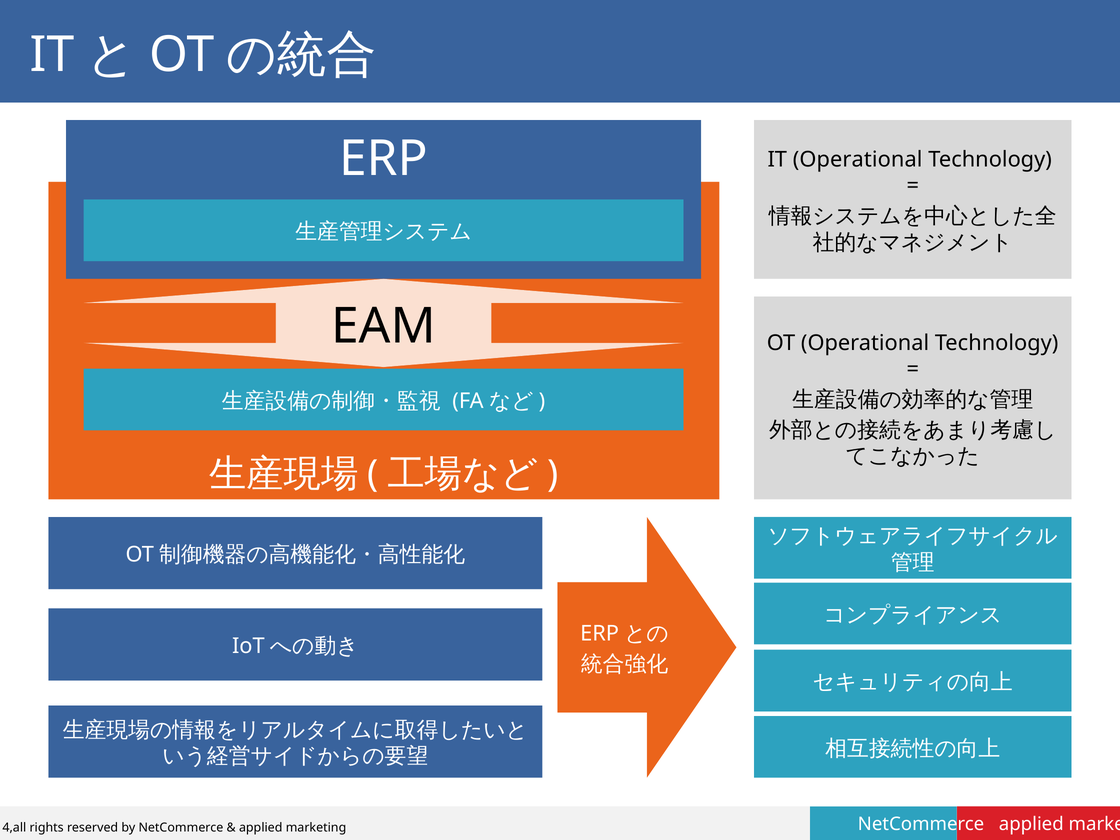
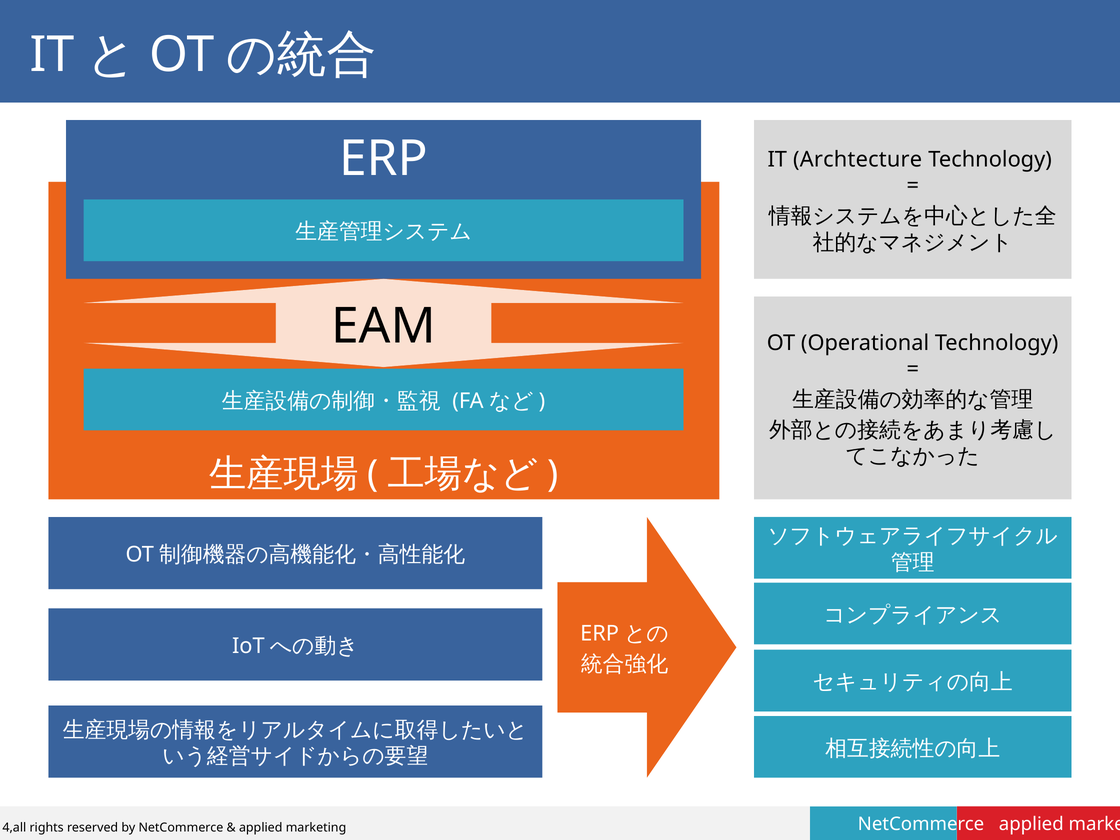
IT Operational: Operational -> Archtecture
